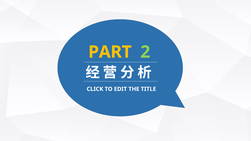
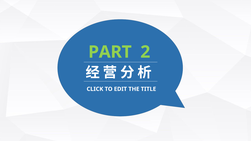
PART colour: yellow -> light green
